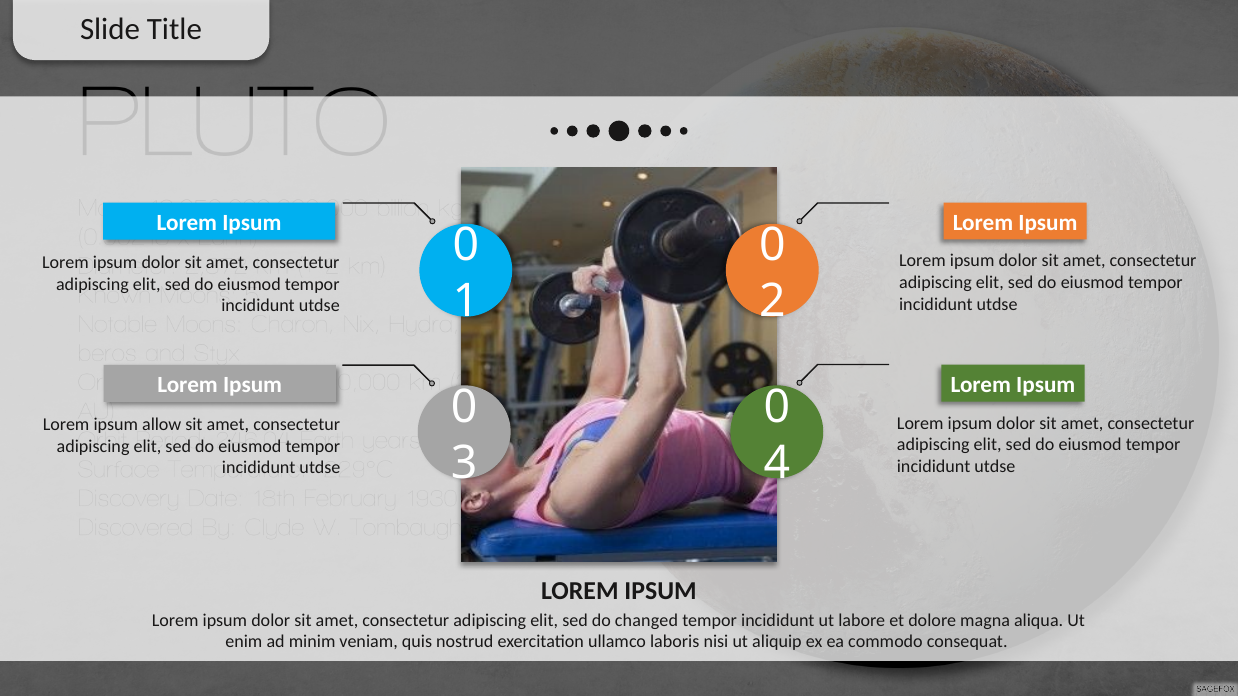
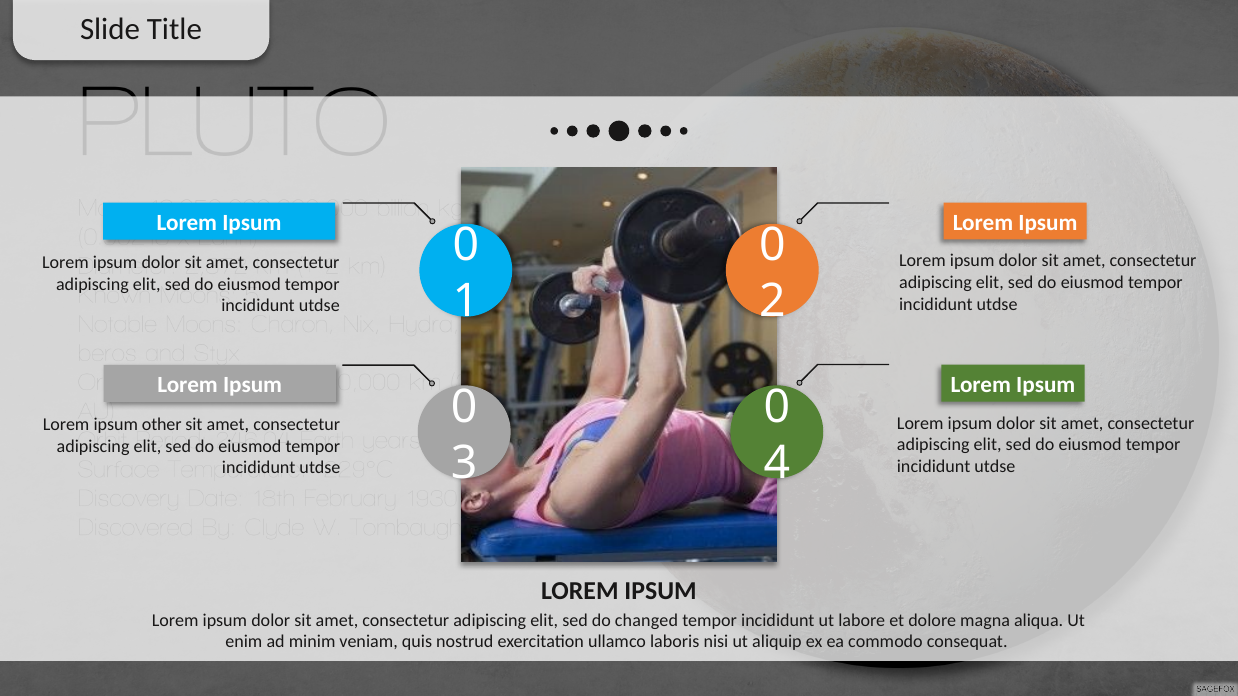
allow: allow -> other
